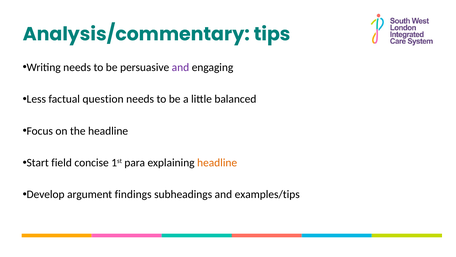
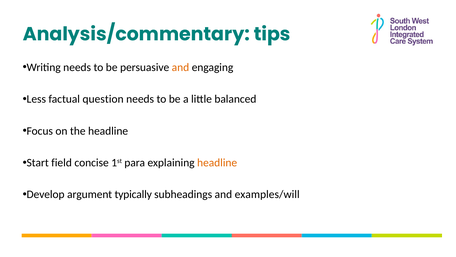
and at (180, 67) colour: purple -> orange
findings: findings -> typically
examples/tips: examples/tips -> examples/will
